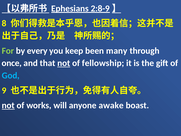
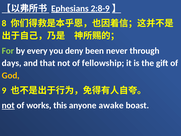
keep: keep -> deny
many: many -> never
once: once -> days
not at (64, 63) underline: present -> none
God colour: light blue -> yellow
will: will -> this
